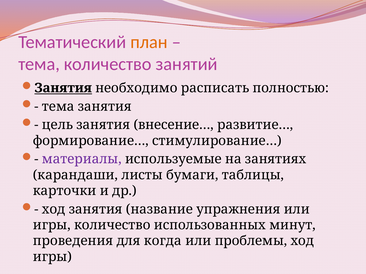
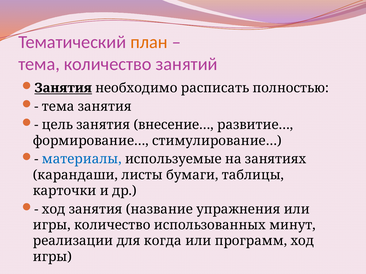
материалы colour: purple -> blue
проведения: проведения -> реализации
проблемы: проблемы -> программ
